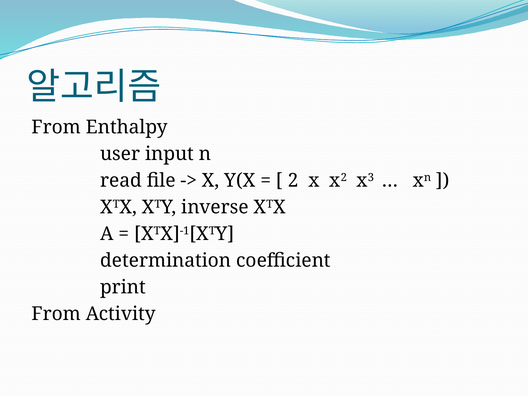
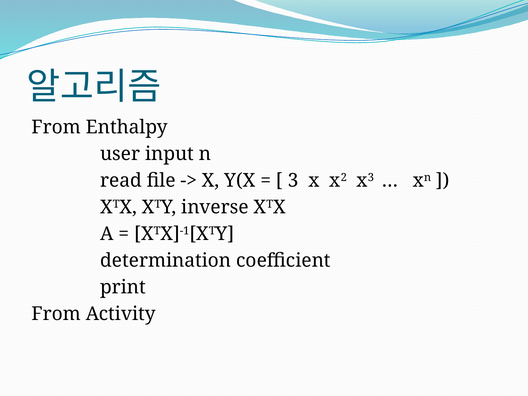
2: 2 -> 3
